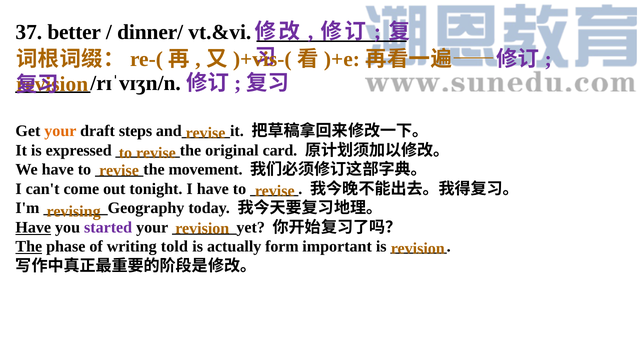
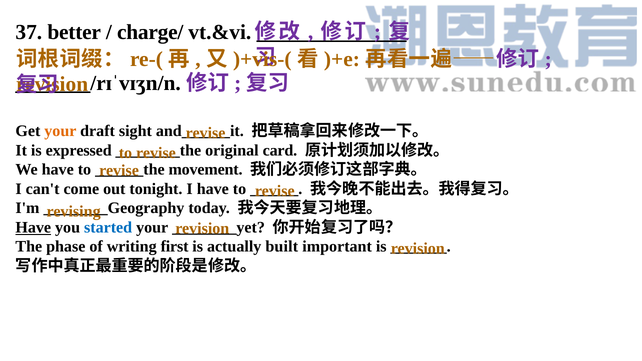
dinner/: dinner/ -> charge/
steps: steps -> sight
started colour: purple -> blue
The underline: present -> none
told: told -> first
form: form -> built
